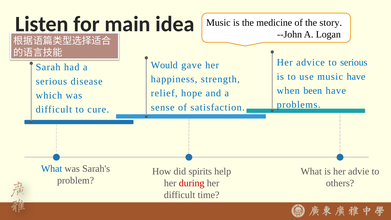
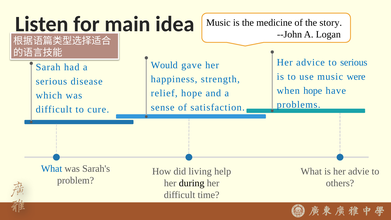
music have: have -> were
when been: been -> hope
spirits: spirits -> living
during colour: red -> black
